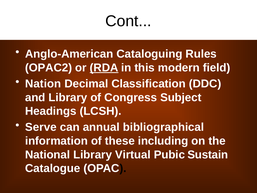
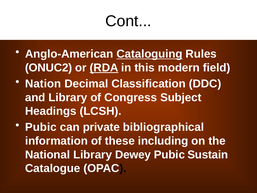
Cataloguing underline: none -> present
OPAC2: OPAC2 -> ONUC2
Serve at (41, 127): Serve -> Pubic
annual: annual -> private
Virtual: Virtual -> Dewey
